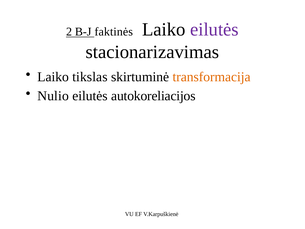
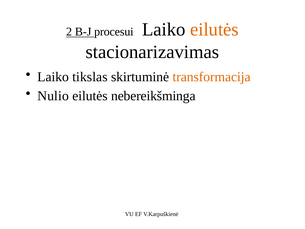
faktinės: faktinės -> procesui
eilutės at (214, 30) colour: purple -> orange
autokoreliacijos: autokoreliacijos -> nebereikšminga
